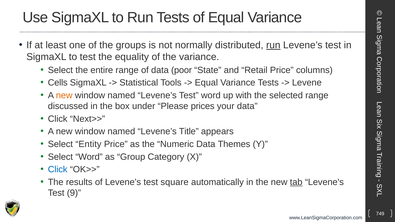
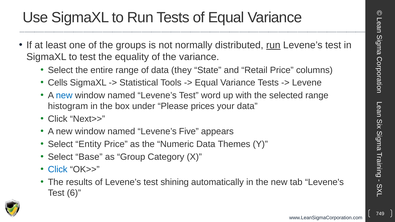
poor: poor -> they
new at (64, 95) colour: orange -> blue
discussed: discussed -> histogram
Title: Title -> Five
Select Word: Word -> Base
square: square -> shining
tab underline: present -> none
9: 9 -> 6
